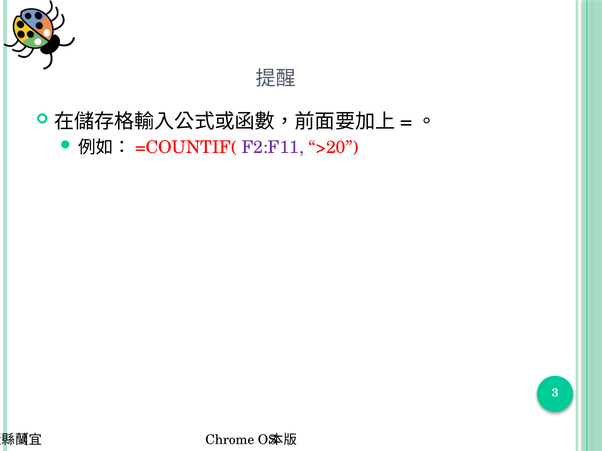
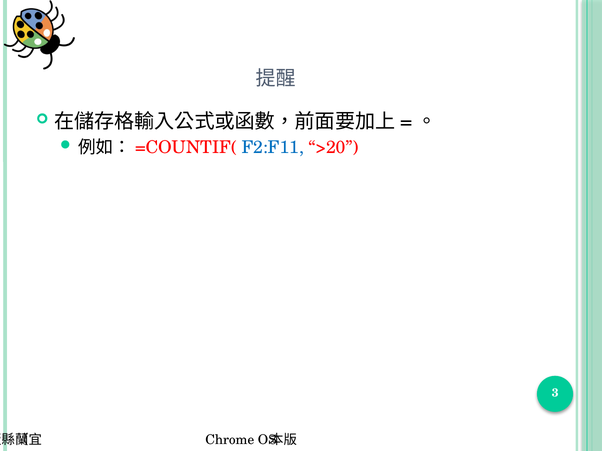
F2:F11 colour: purple -> blue
